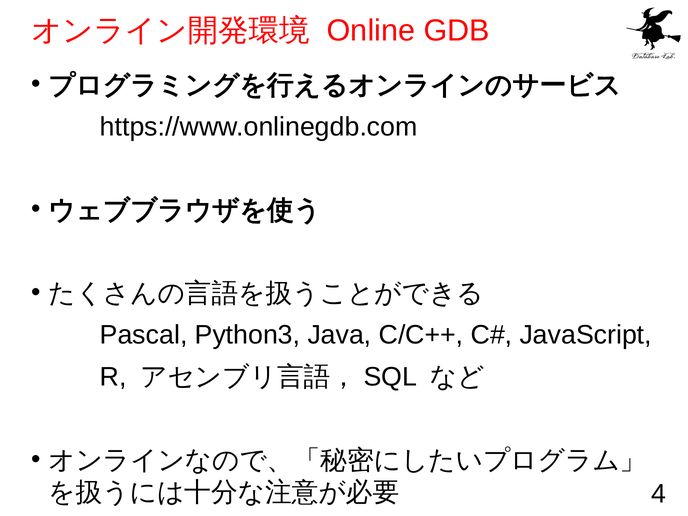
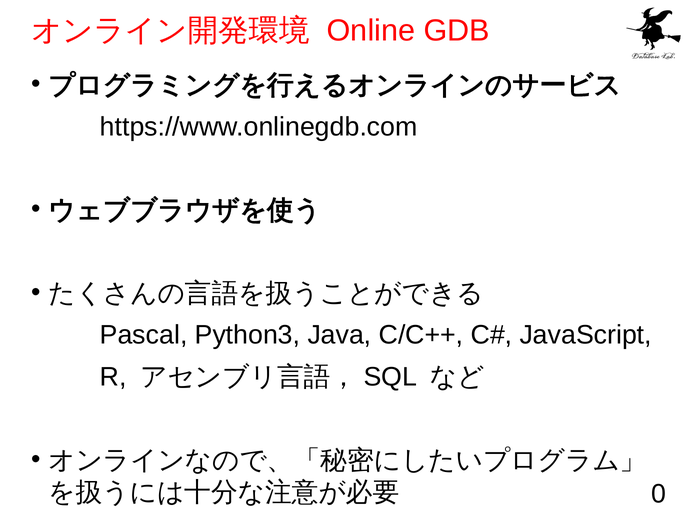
4: 4 -> 0
